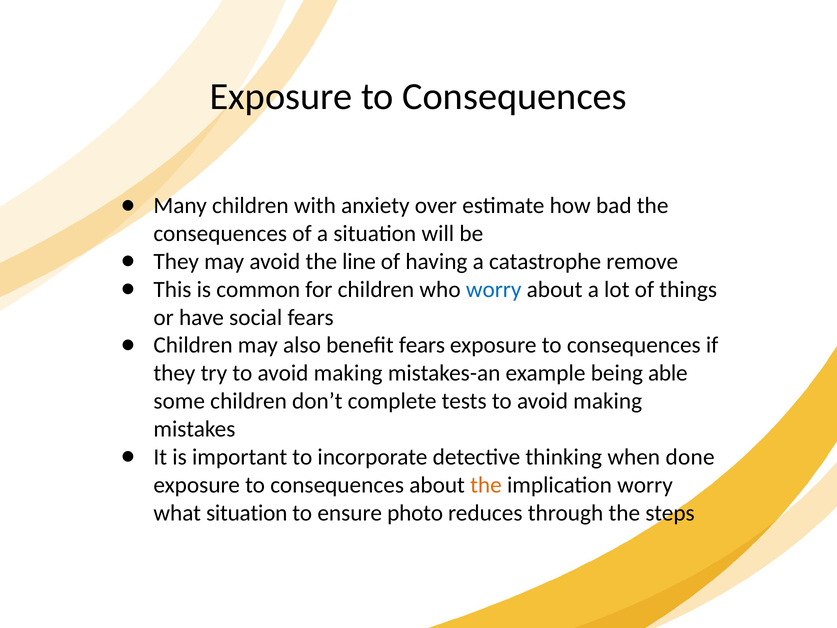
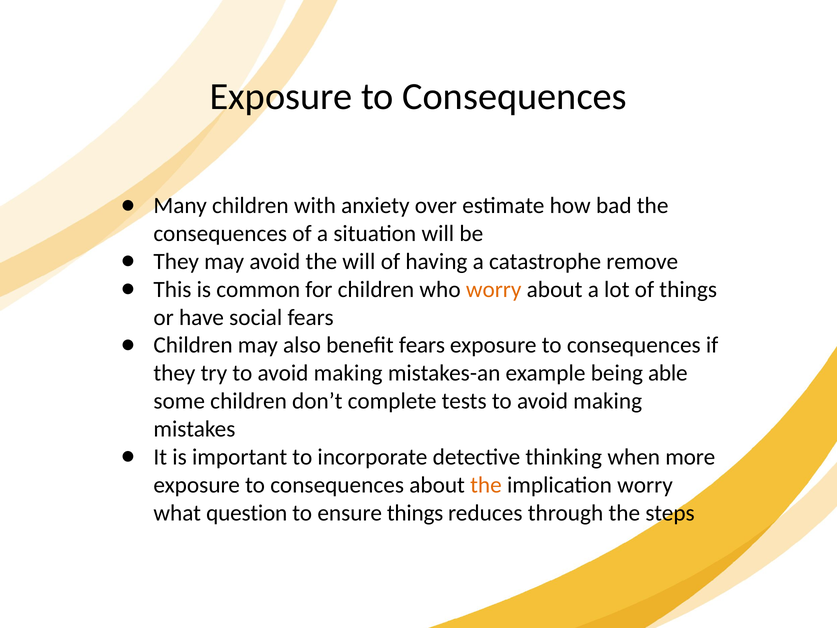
the line: line -> will
worry at (494, 289) colour: blue -> orange
done: done -> more
what situation: situation -> question
ensure photo: photo -> things
